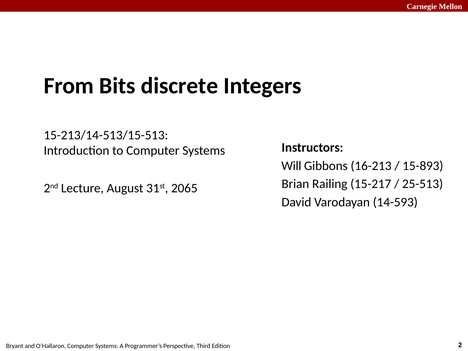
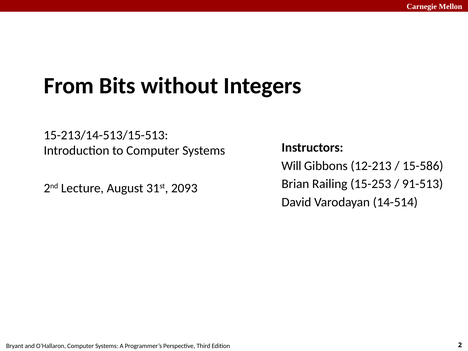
discrete: discrete -> without
16-213: 16-213 -> 12-213
15-893: 15-893 -> 15-586
15-217: 15-217 -> 15-253
25-513: 25-513 -> 91-513
2065: 2065 -> 2093
14-593: 14-593 -> 14-514
